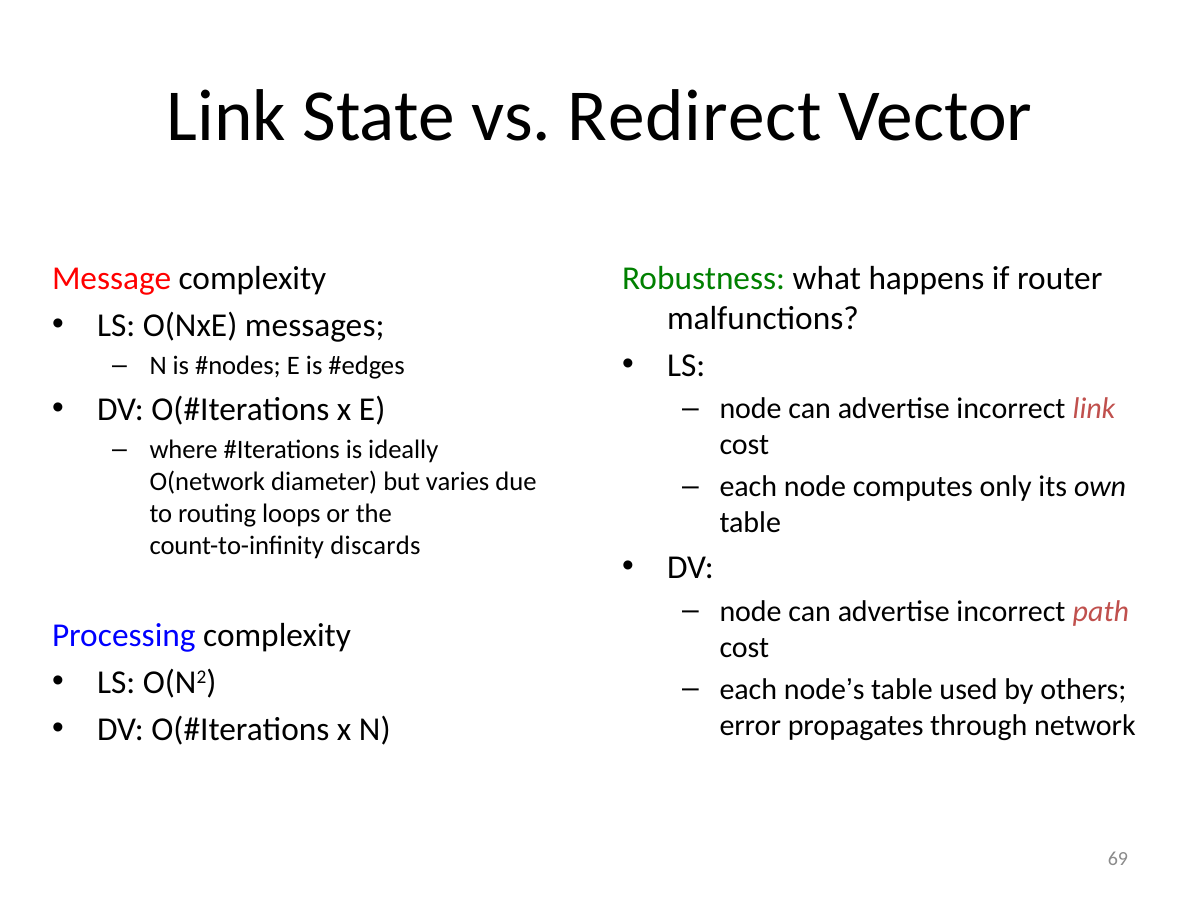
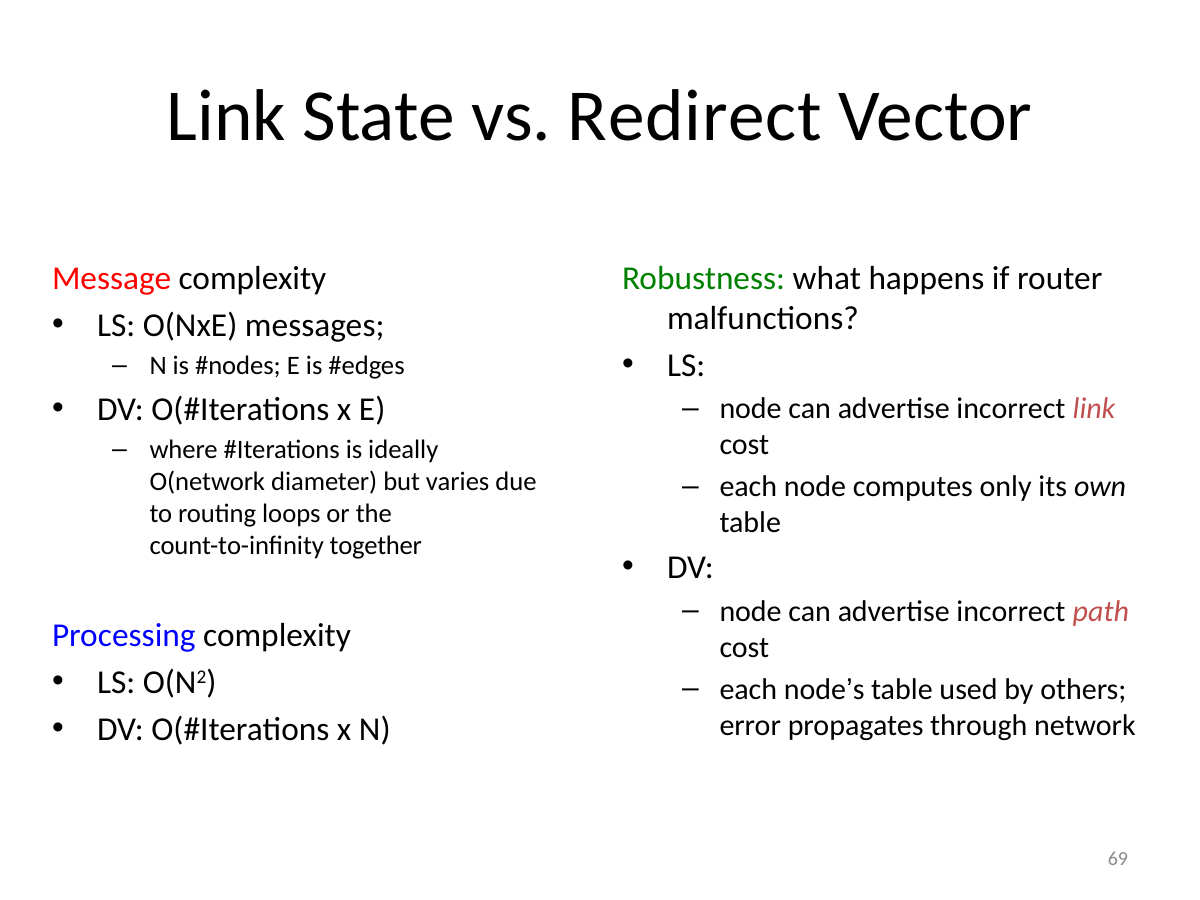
discards: discards -> together
